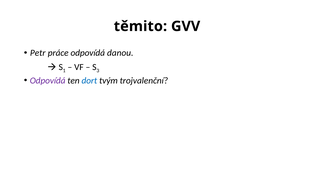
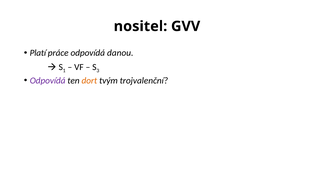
těmito: těmito -> nositel
Petr: Petr -> Platí
dort colour: blue -> orange
